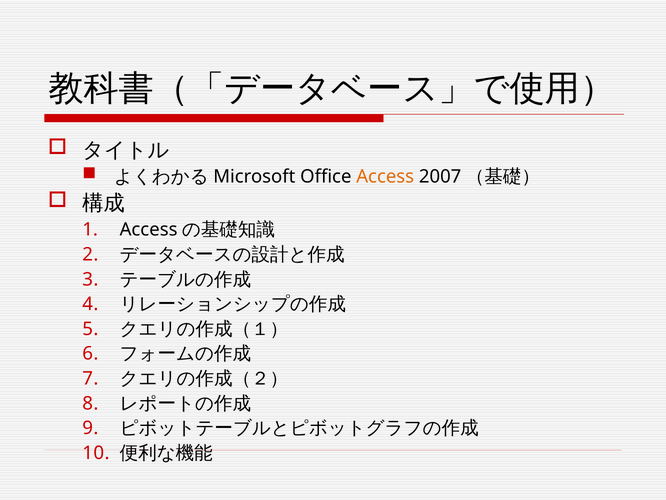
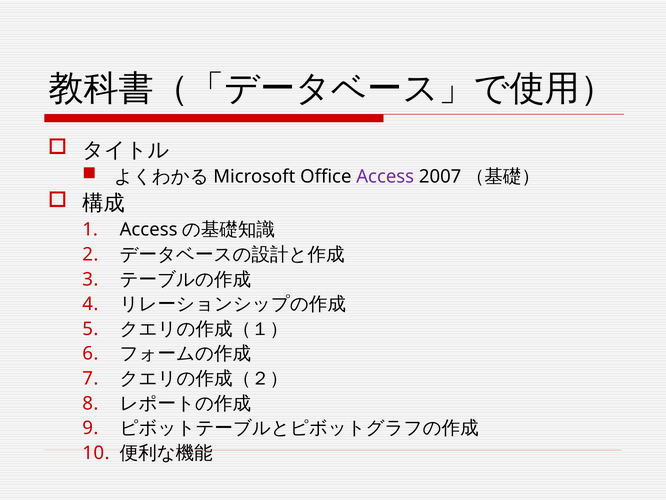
Access colour: orange -> purple
